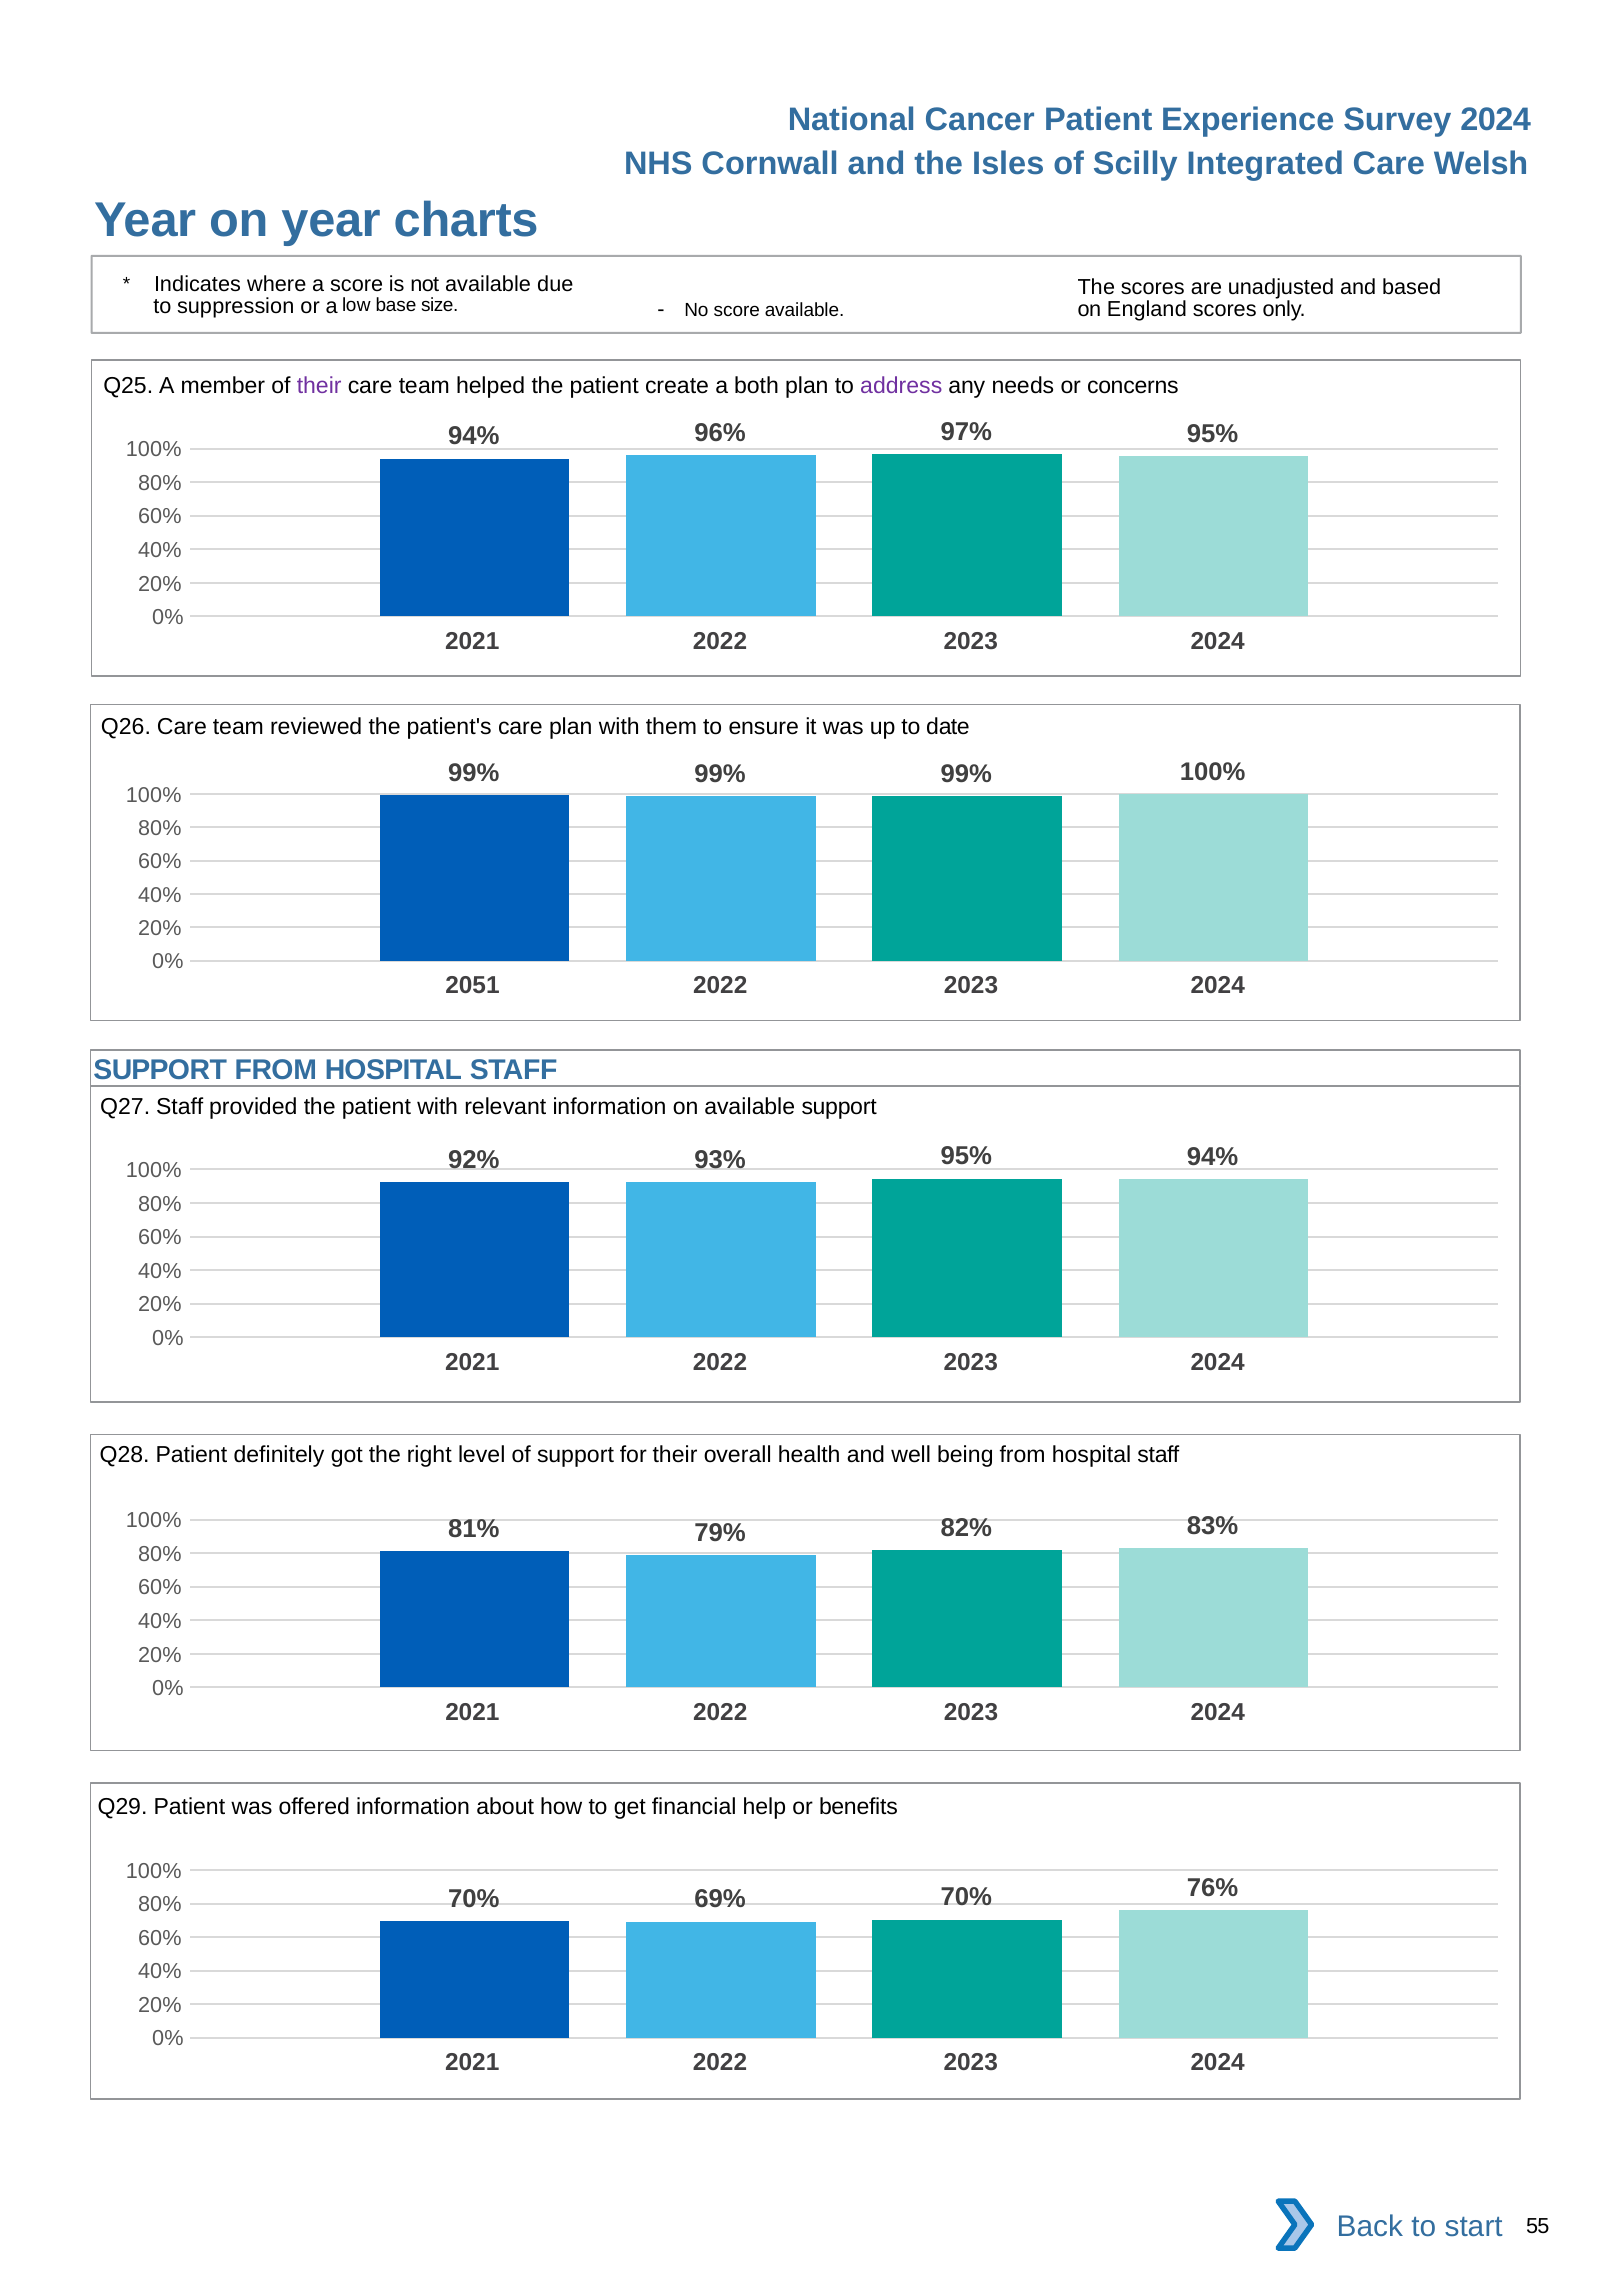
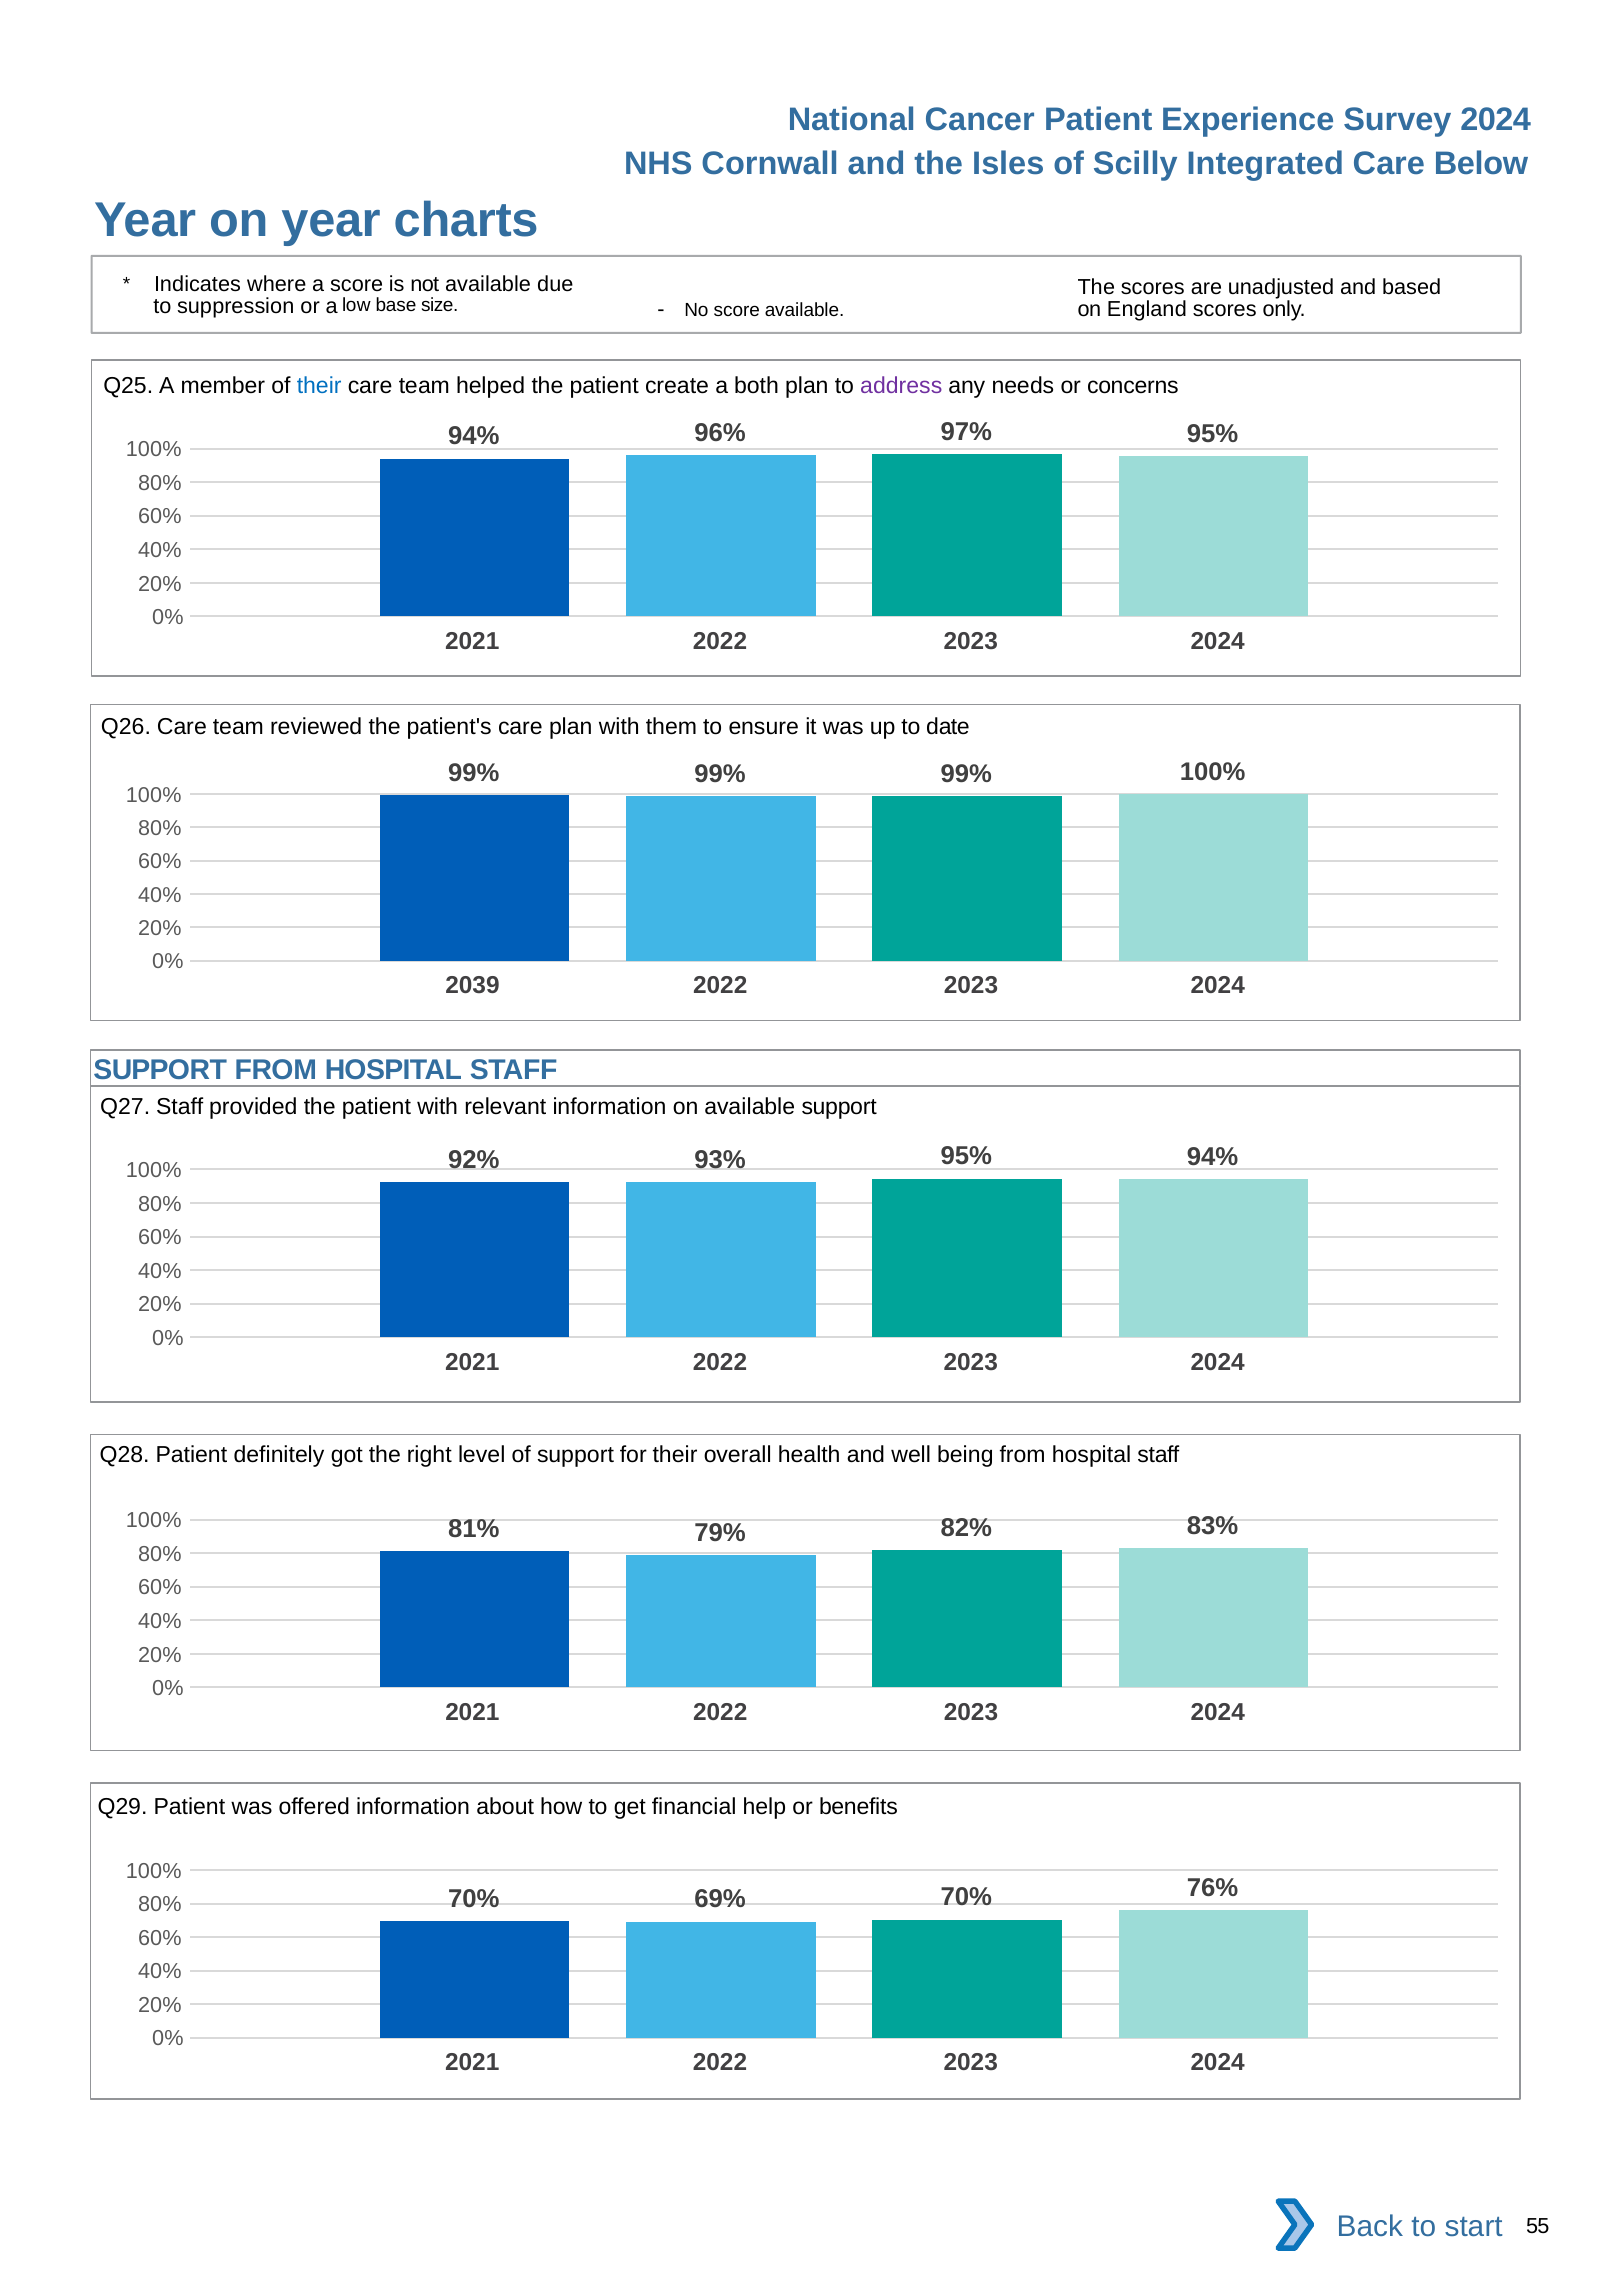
Welsh: Welsh -> Below
their at (319, 385) colour: purple -> blue
2051: 2051 -> 2039
